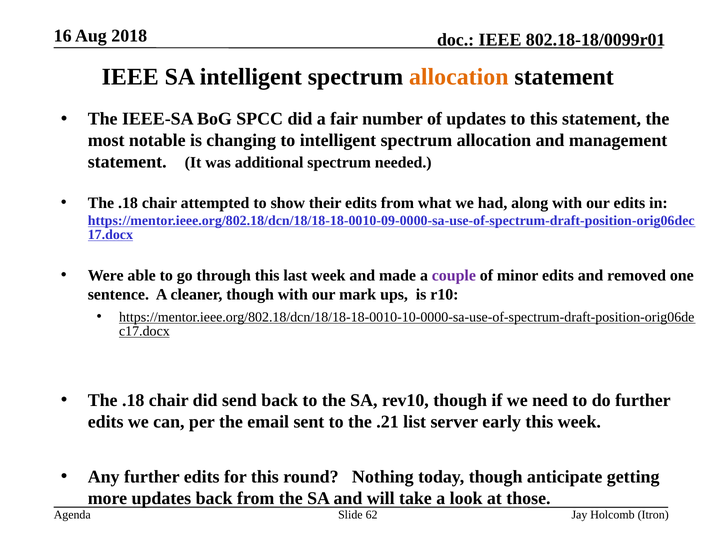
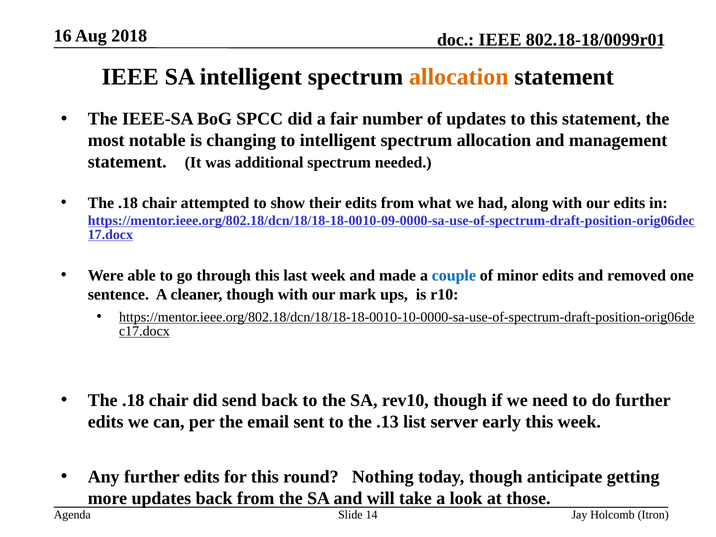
couple colour: purple -> blue
.21: .21 -> .13
62: 62 -> 14
